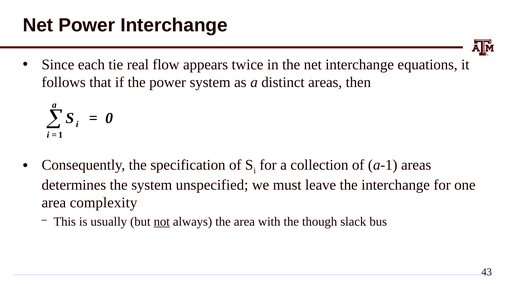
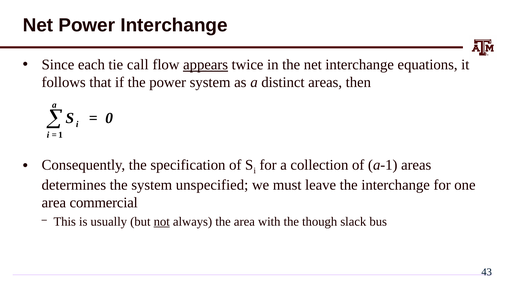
real: real -> call
appears underline: none -> present
complexity: complexity -> commercial
